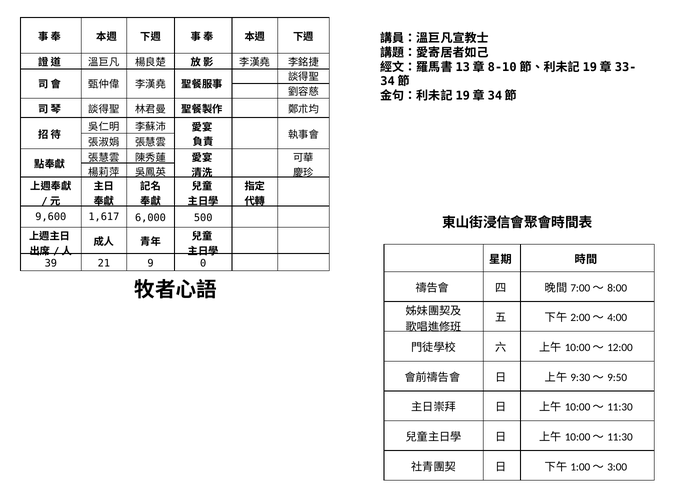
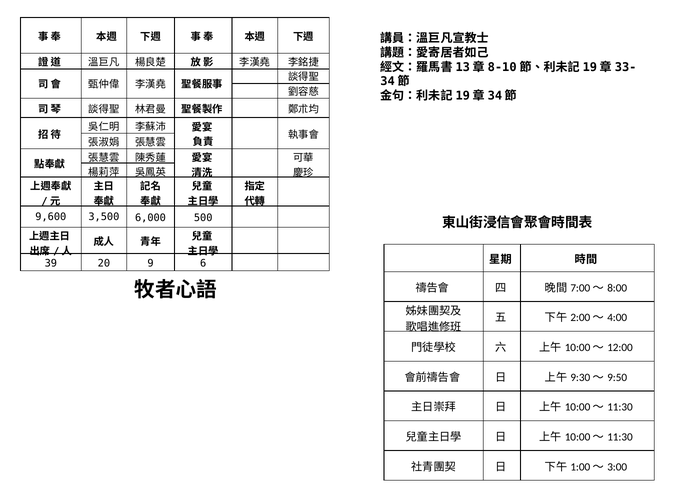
1,617: 1,617 -> 3,500
21: 21 -> 20
0: 0 -> 6
